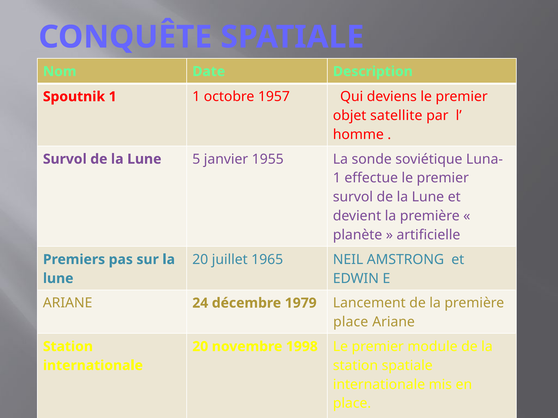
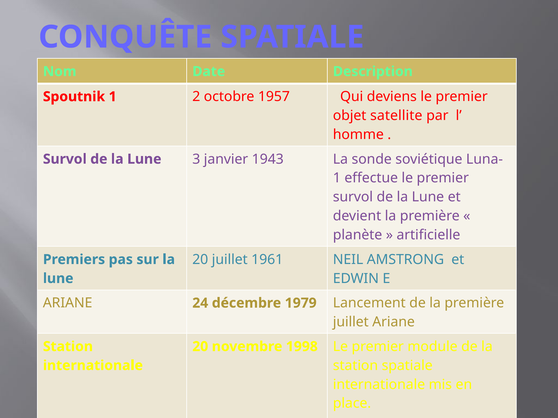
1 1: 1 -> 2
5: 5 -> 3
1955: 1955 -> 1943
1965: 1965 -> 1961
place at (351, 322): place -> juillet
